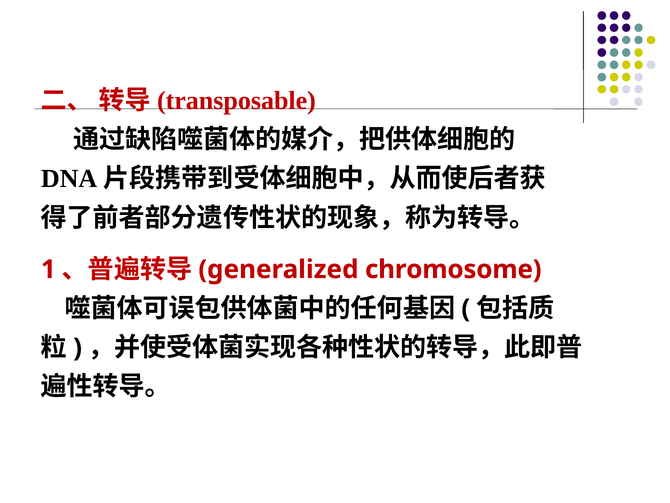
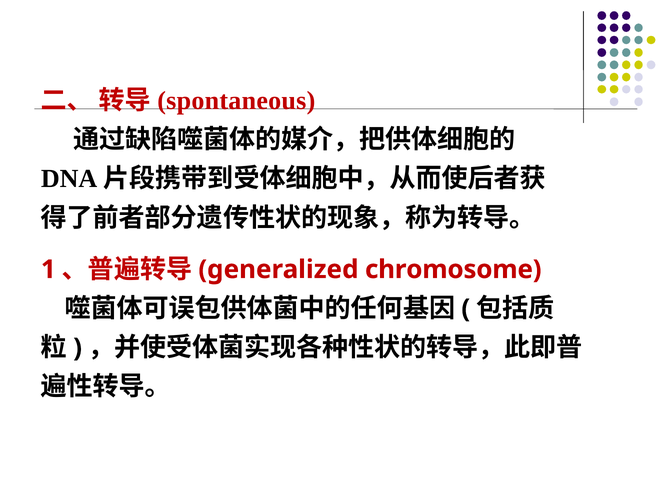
transposable: transposable -> spontaneous
